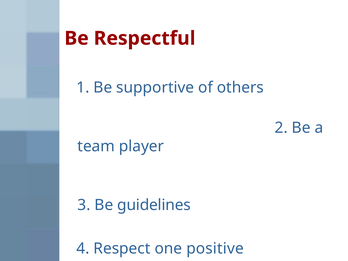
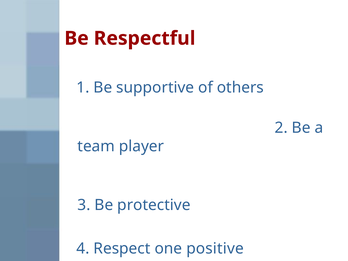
guidelines: guidelines -> protective
